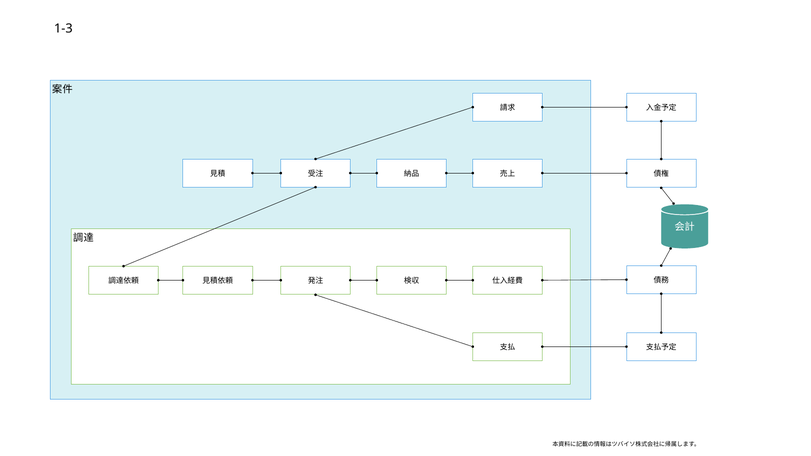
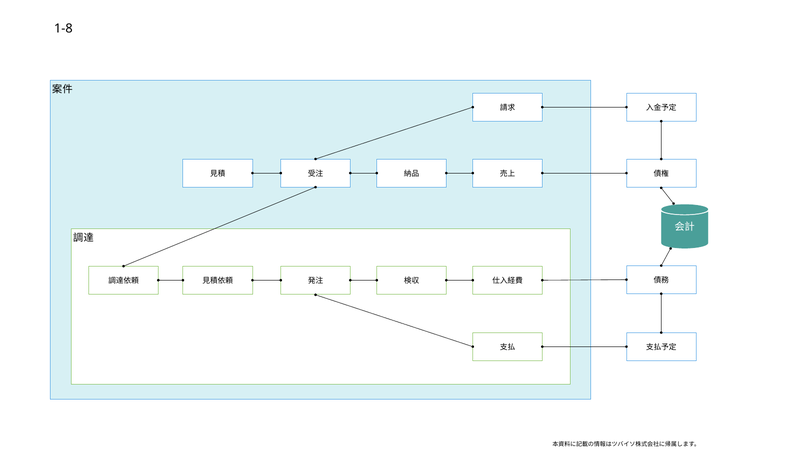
1-3: 1-3 -> 1-8
